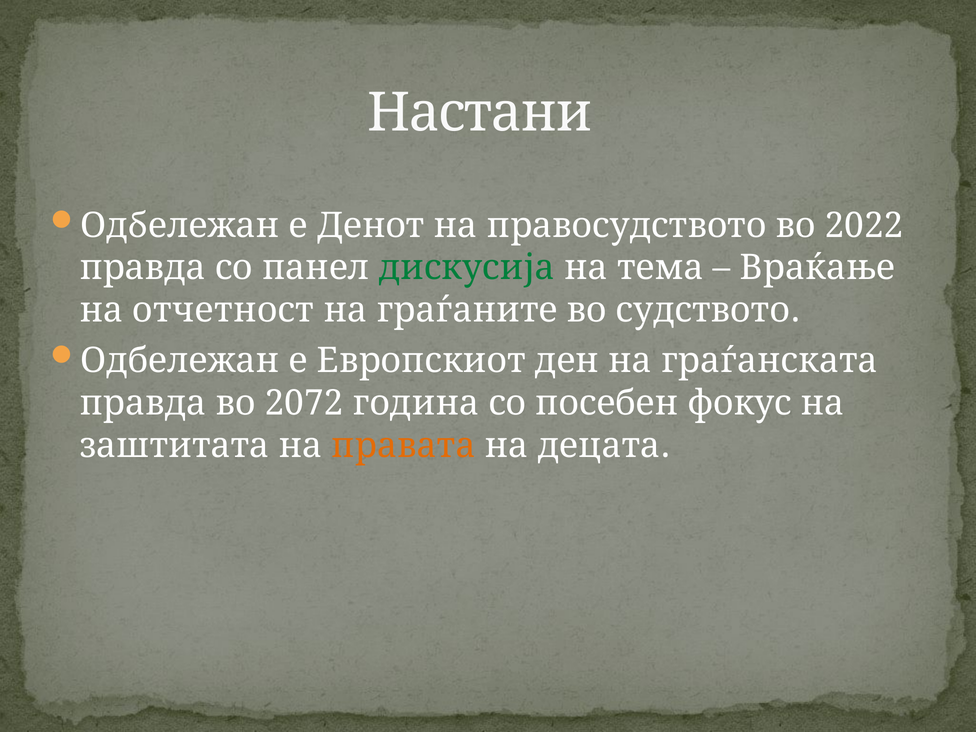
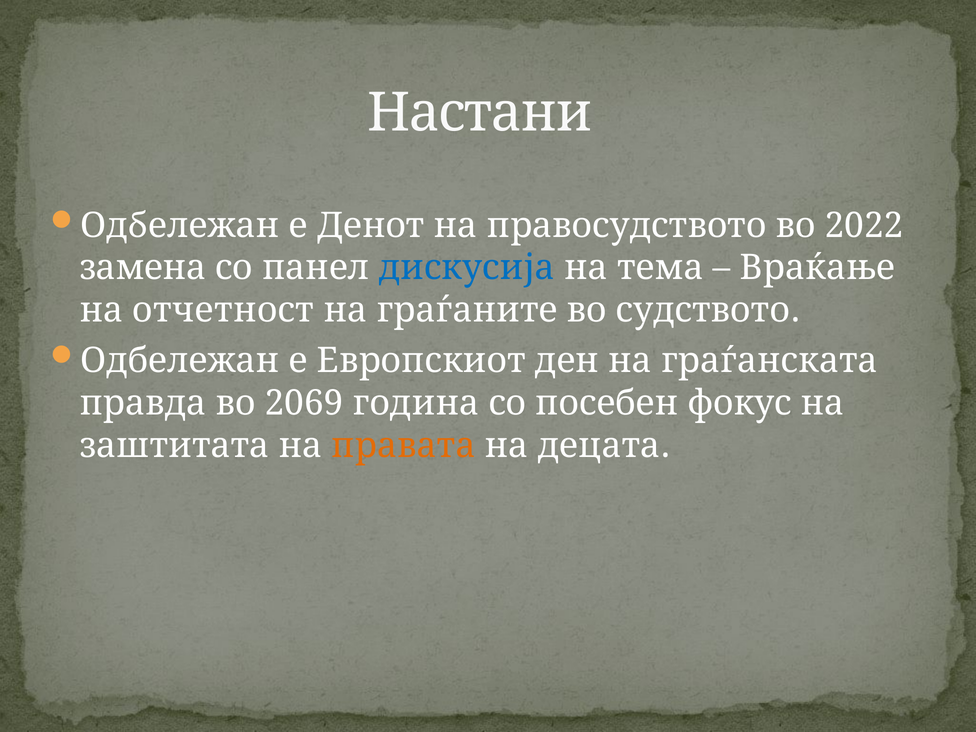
правда at (143, 268): правда -> замена
дискусија colour: green -> blue
2072: 2072 -> 2069
